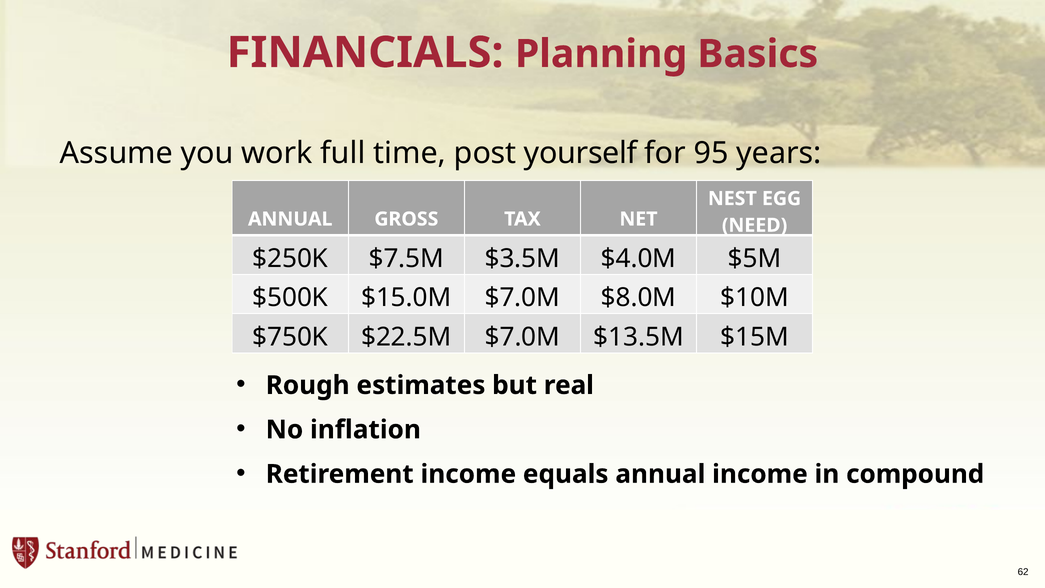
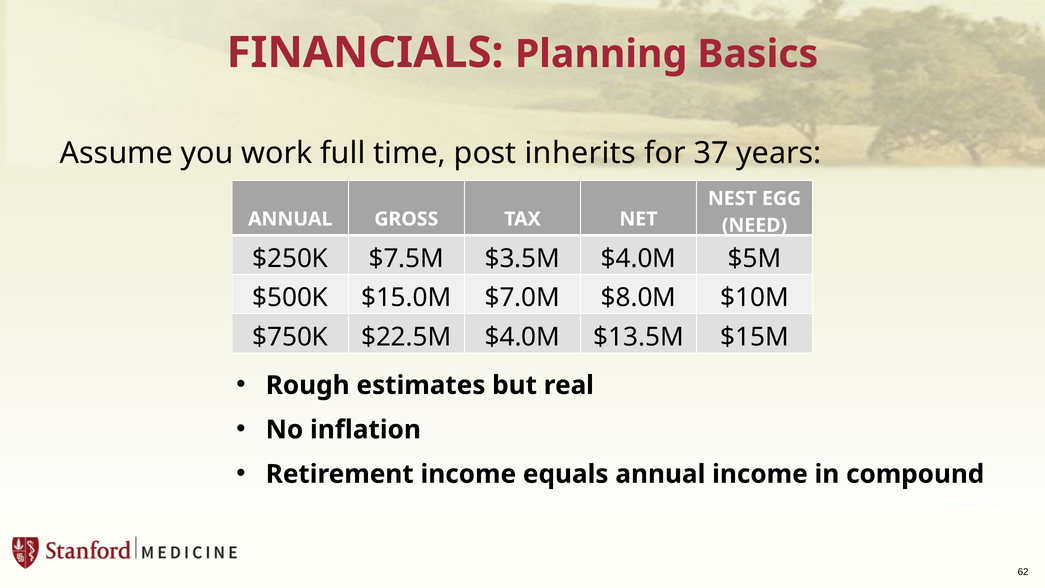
yourself: yourself -> inherits
95: 95 -> 37
$22.5M $7.0M: $7.0M -> $4.0M
